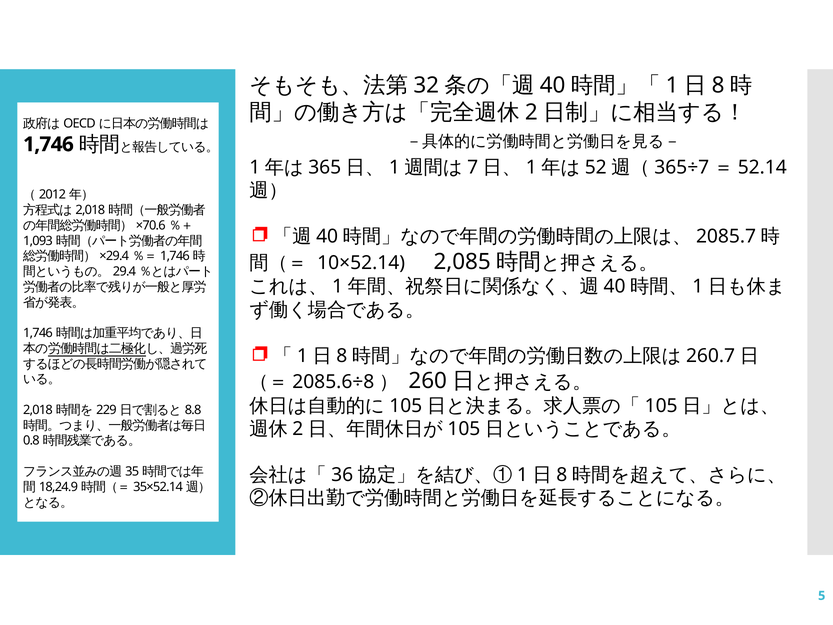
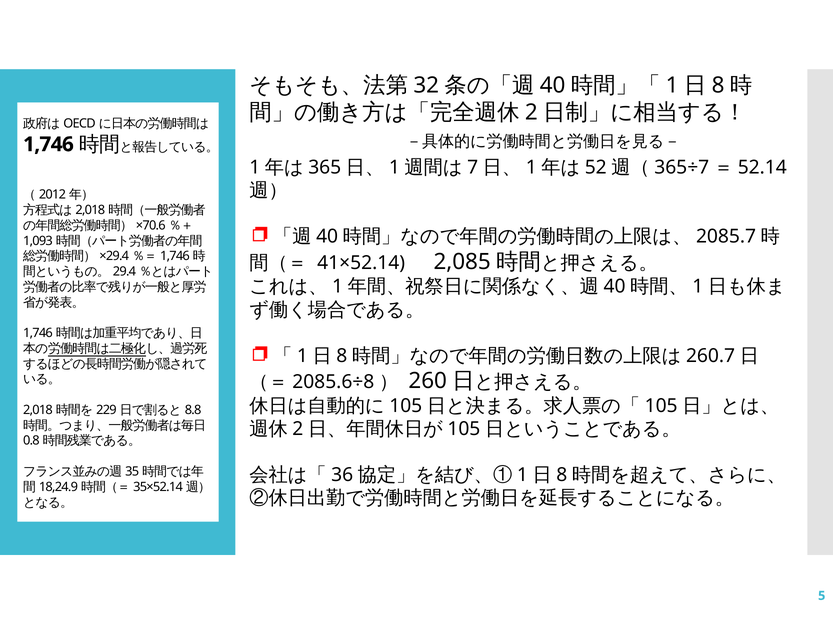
10×52.14: 10×52.14 -> 41×52.14
